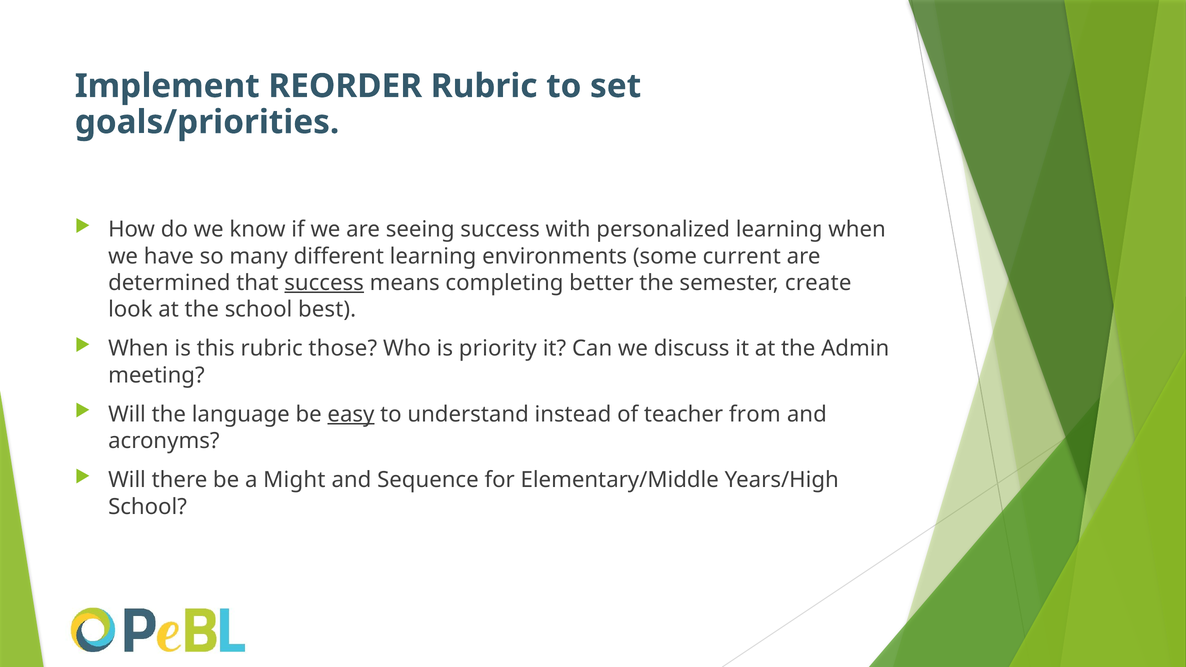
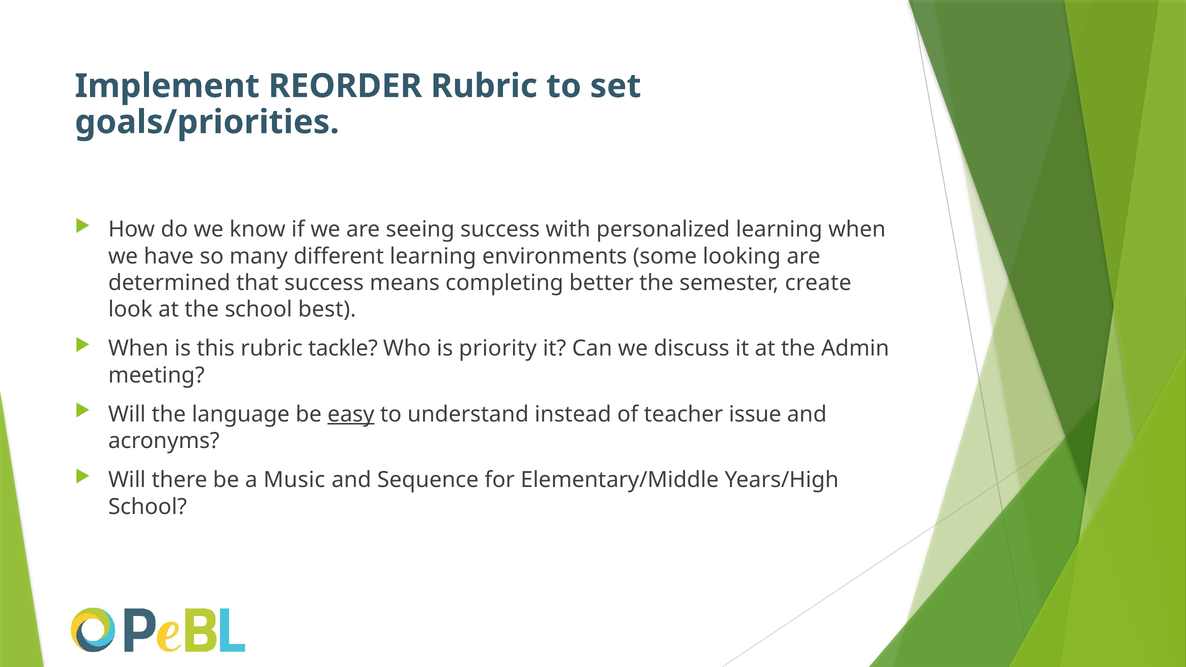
current: current -> looking
success at (324, 283) underline: present -> none
those: those -> tackle
from: from -> issue
Might: Might -> Music
